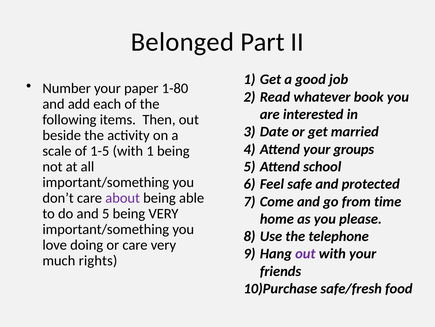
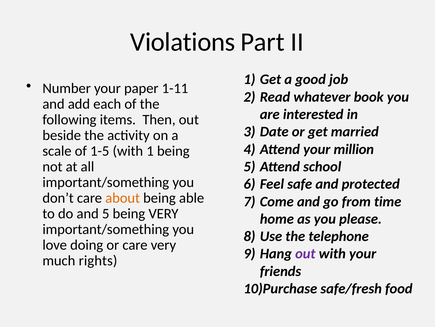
Belonged: Belonged -> Violations
1-80: 1-80 -> 1-11
groups: groups -> million
about colour: purple -> orange
